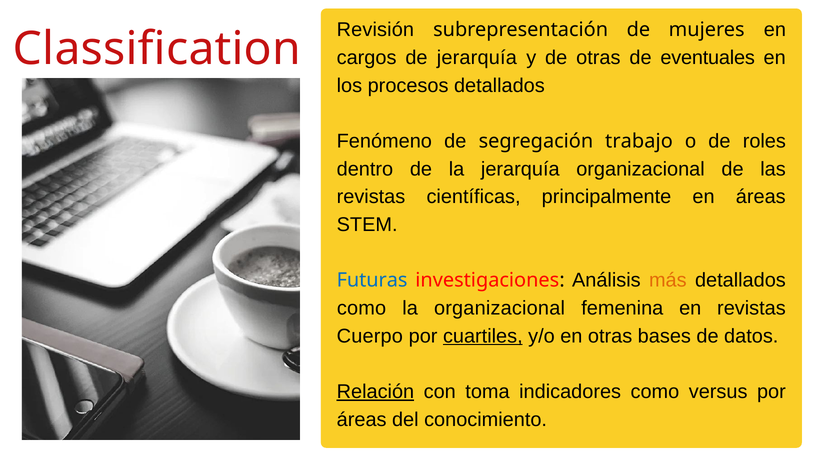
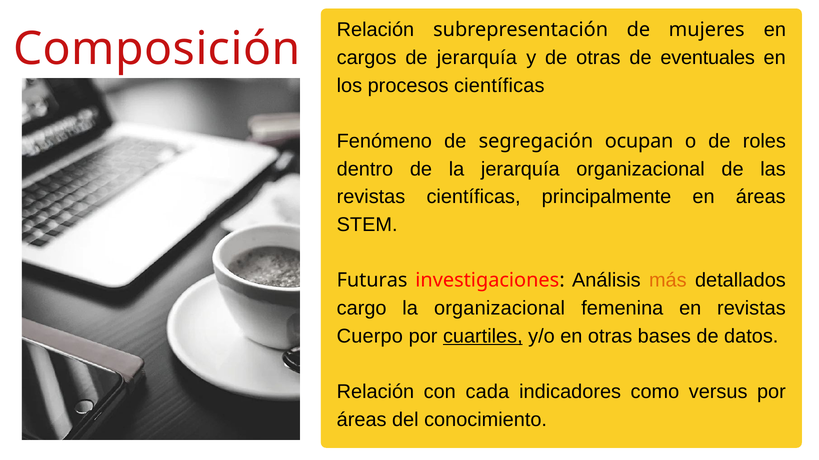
Revisión at (375, 30): Revisión -> Relación
Classification: Classification -> Composición
procesos detallados: detallados -> científicas
trabajo: trabajo -> ocupan
Futuras colour: blue -> black
como at (362, 309): como -> cargo
Relación at (375, 392) underline: present -> none
toma: toma -> cada
